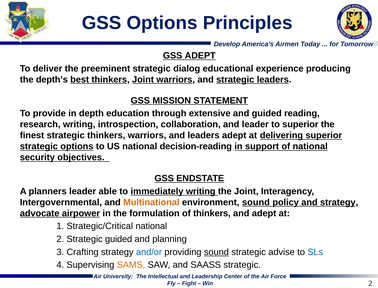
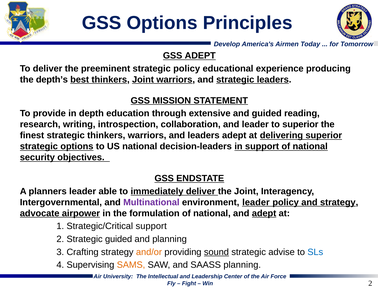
strategic dialog: dialog -> policy
decision-reading: decision-reading -> decision-leaders
immediately writing: writing -> deliver
Multinational colour: orange -> purple
environment sound: sound -> leader
formulation of thinkers: thinkers -> national
adept at (264, 213) underline: none -> present
Strategic/Critical national: national -> support
and/or colour: blue -> orange
SAASS strategic: strategic -> planning
